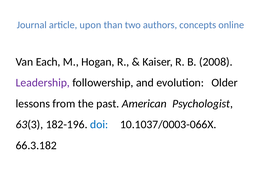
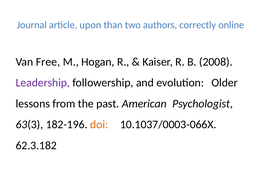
concepts: concepts -> correctly
Each: Each -> Free
doi colour: blue -> orange
66.3.182: 66.3.182 -> 62.3.182
